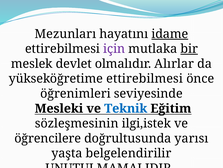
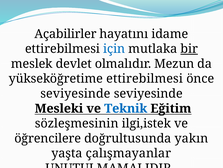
Mezunları: Mezunları -> Açabilirler
idame underline: present -> none
için colour: purple -> blue
Alırlar: Alırlar -> Mezun
öğrenimleri at (75, 93): öğrenimleri -> seviyesinde
yarısı: yarısı -> yakın
belgelendirilir: belgelendirilir -> çalışmayanlar
